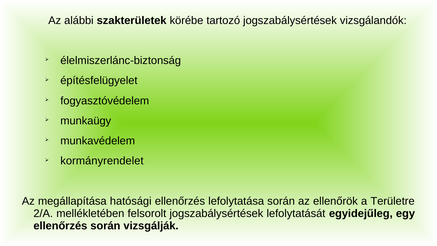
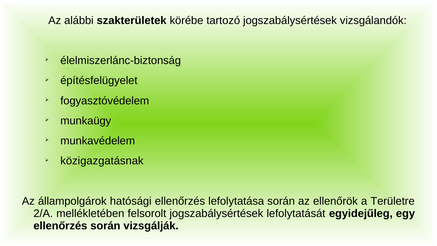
kormányrendelet: kormányrendelet -> közigazgatásnak
megállapítása: megállapítása -> állampolgárok
